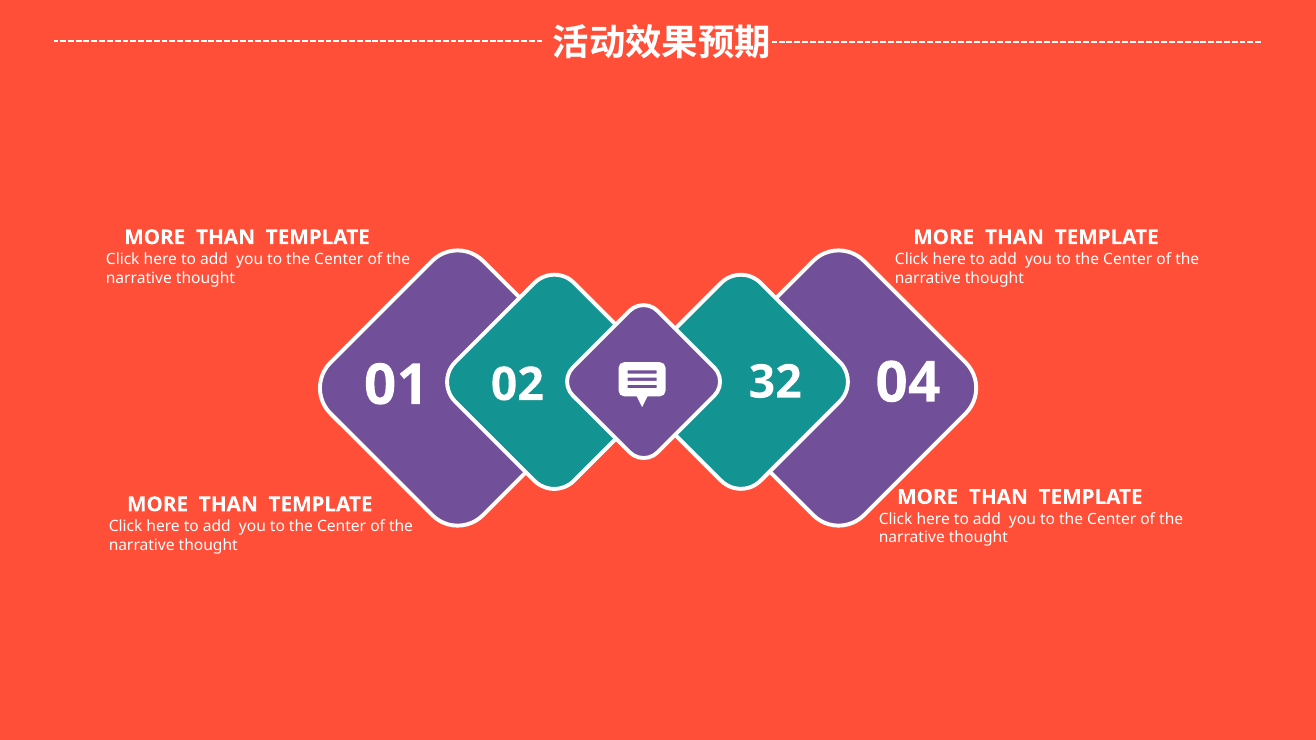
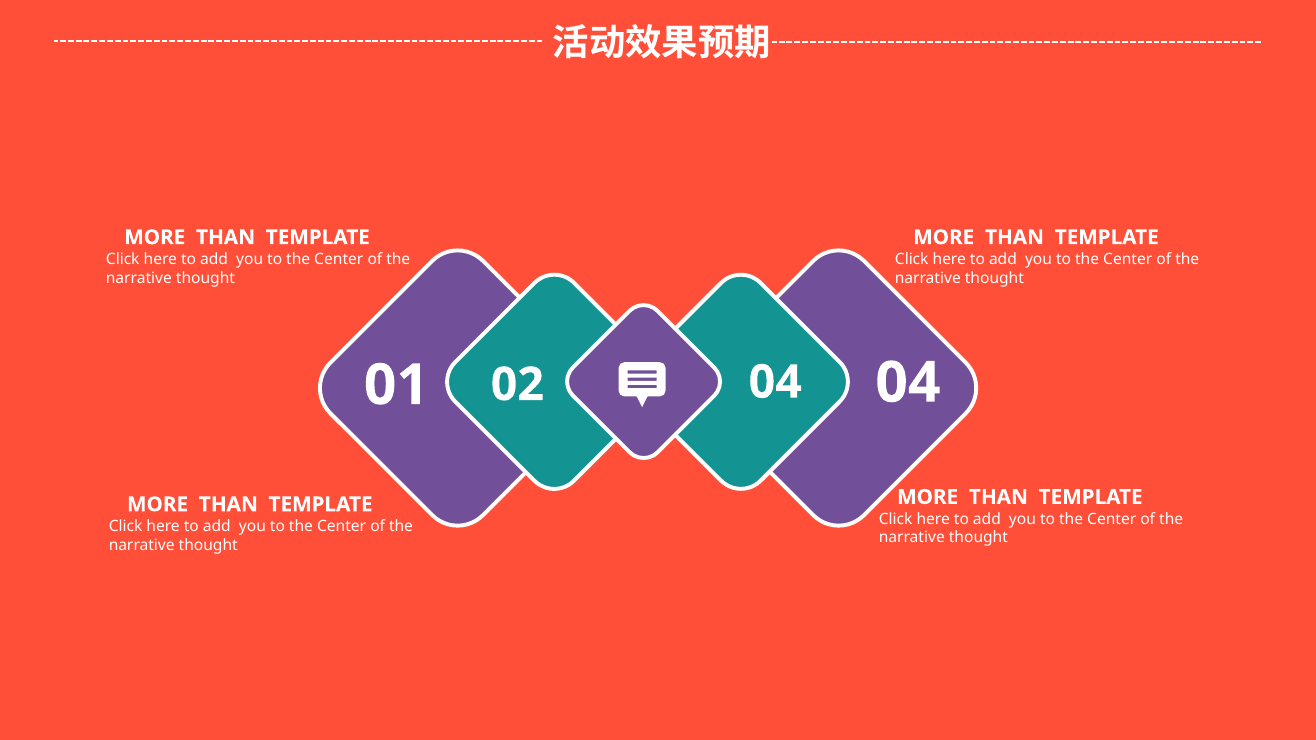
02 32: 32 -> 04
